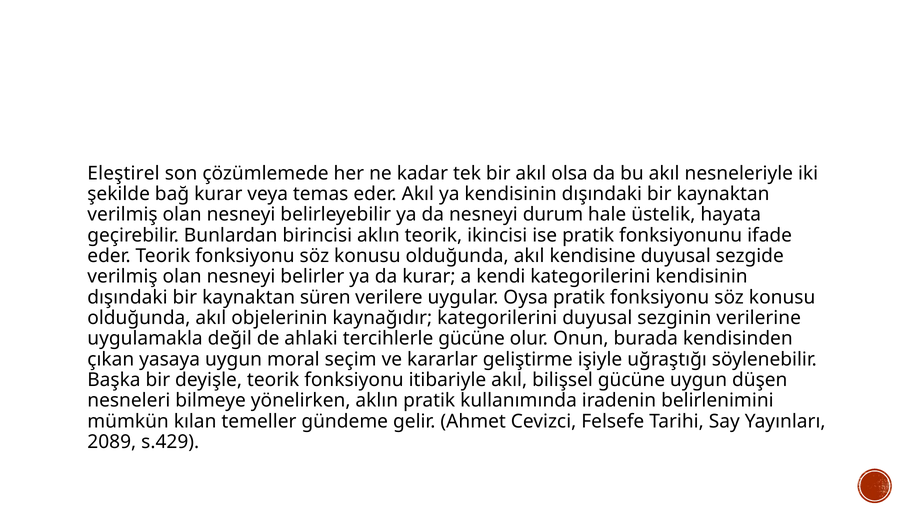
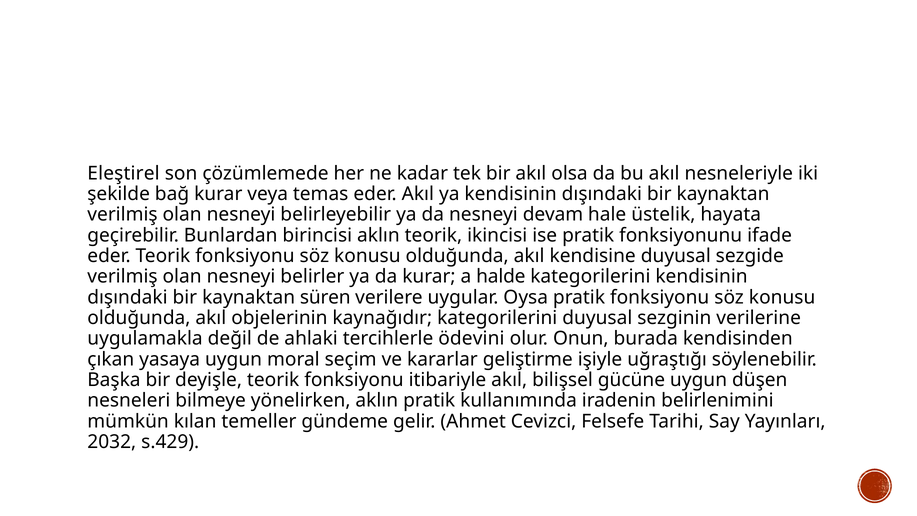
durum: durum -> devam
kendi: kendi -> halde
tercihlerle gücüne: gücüne -> ödevini
2089: 2089 -> 2032
